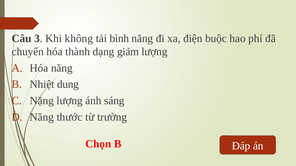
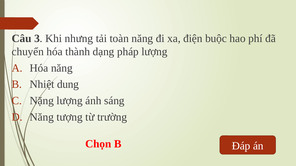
không: không -> nhưng
bình: bình -> toàn
giảm: giảm -> pháp
thước: thước -> tượng
